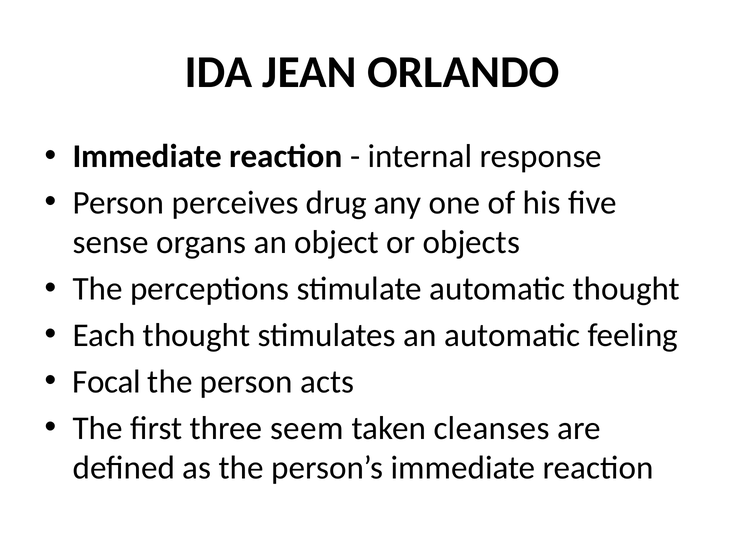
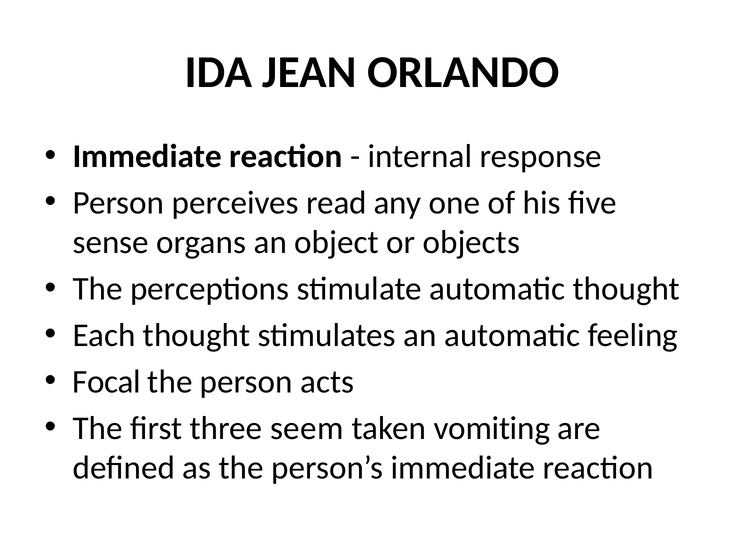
drug: drug -> read
cleanses: cleanses -> vomiting
